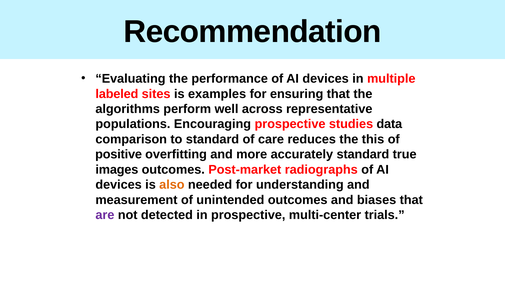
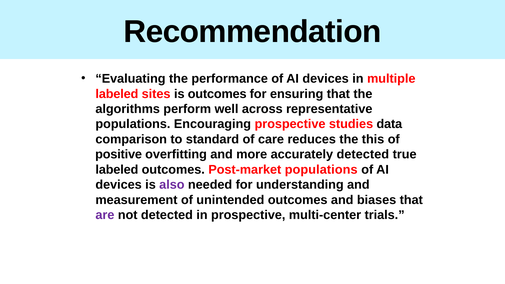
is examples: examples -> outcomes
accurately standard: standard -> detected
images at (117, 170): images -> labeled
Post-market radiographs: radiographs -> populations
also colour: orange -> purple
